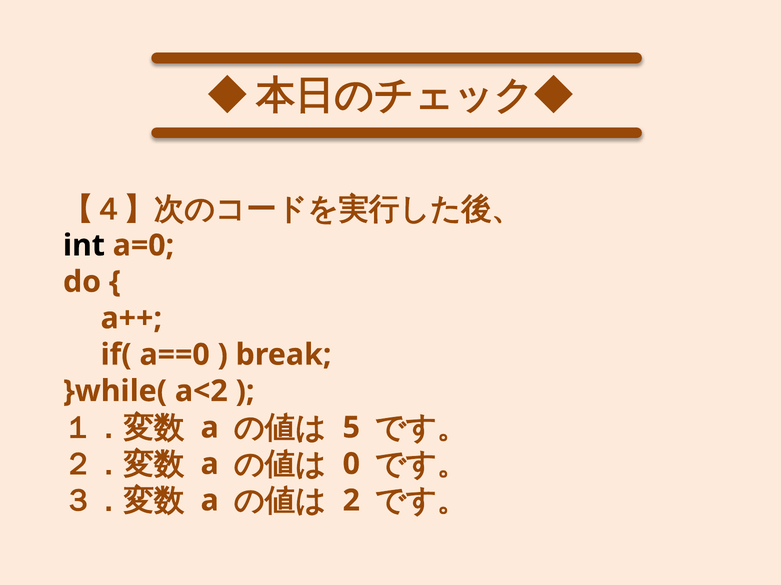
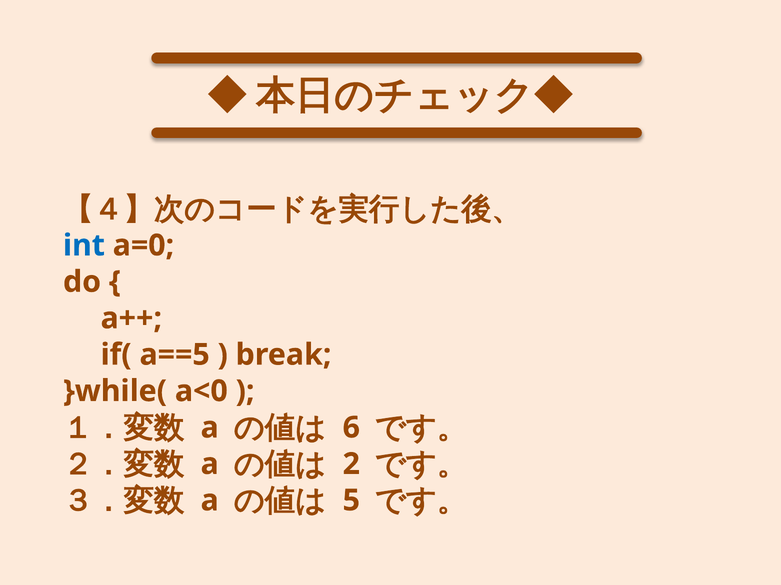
int colour: black -> blue
a==0: a==0 -> a==5
a<2: a<2 -> a<0
5: 5 -> 6
0: 0 -> 2
2: 2 -> 5
